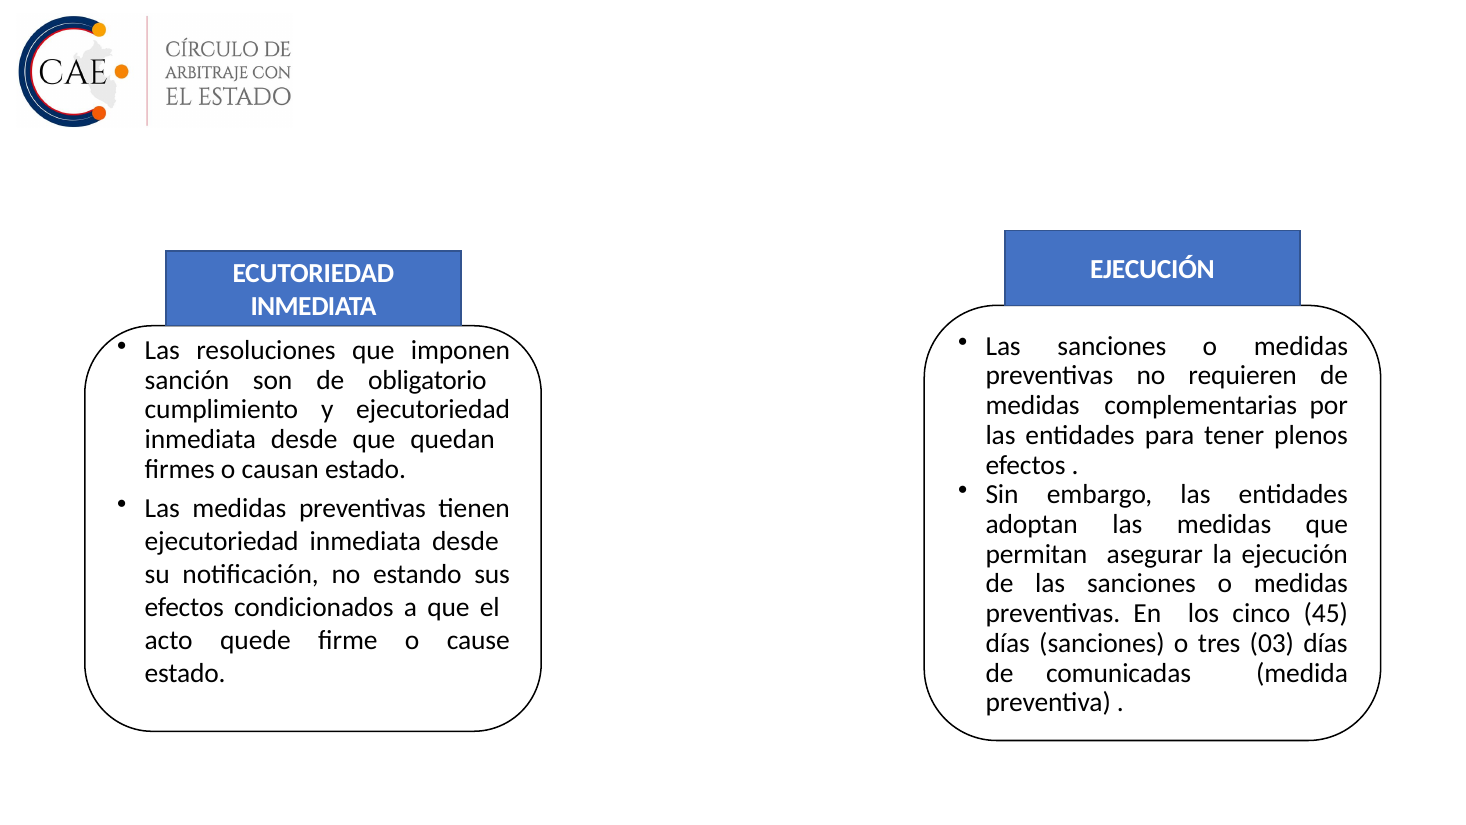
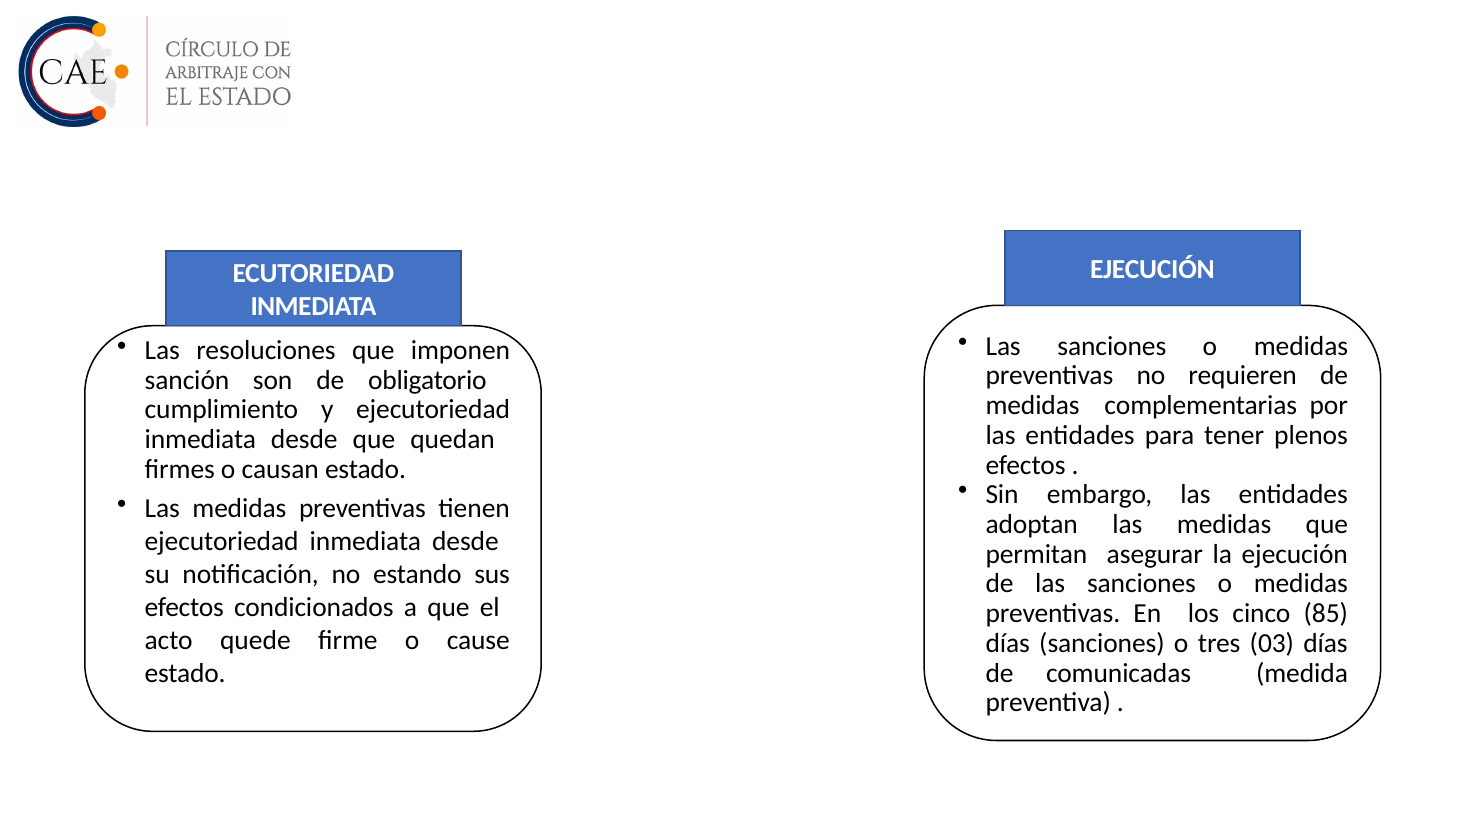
45: 45 -> 85
